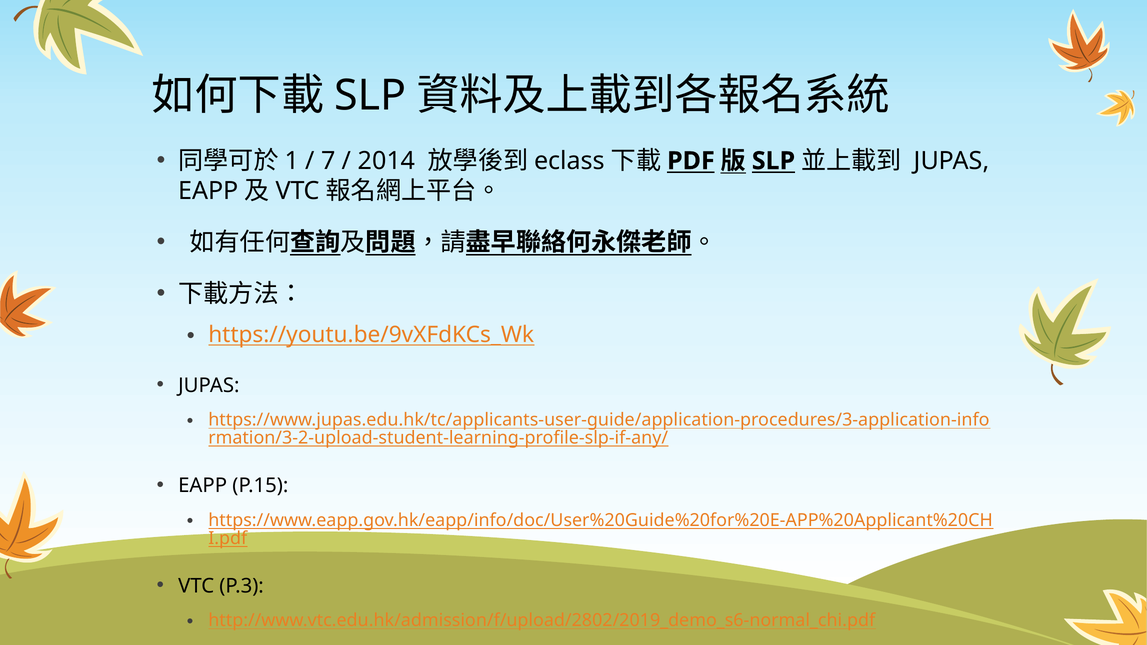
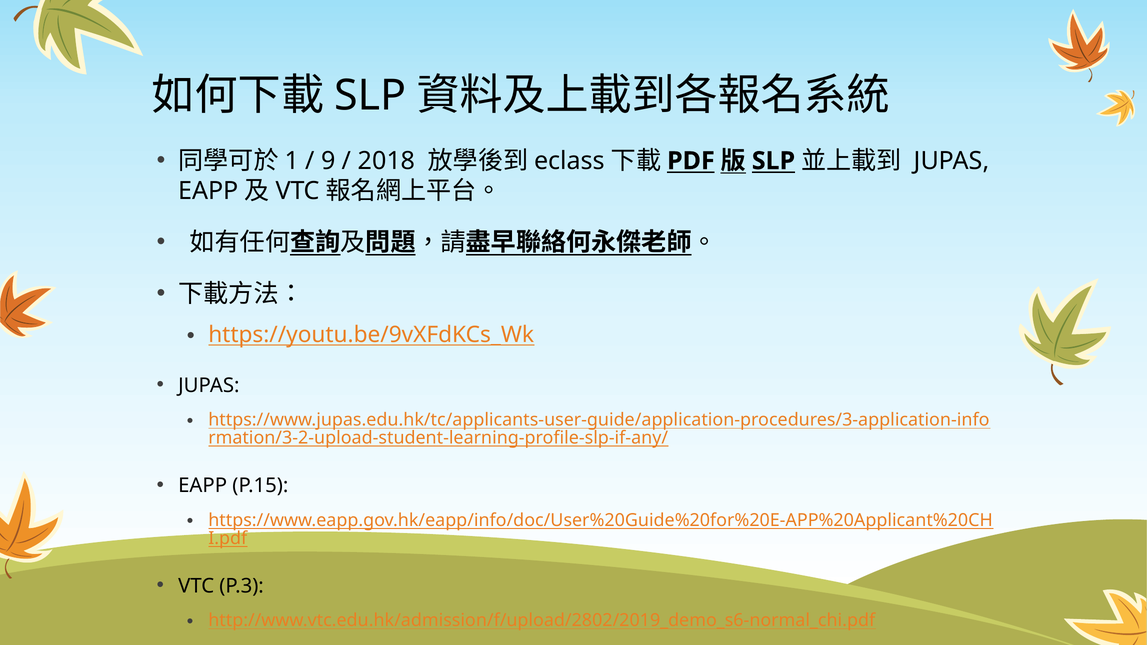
7: 7 -> 9
2014: 2014 -> 2018
